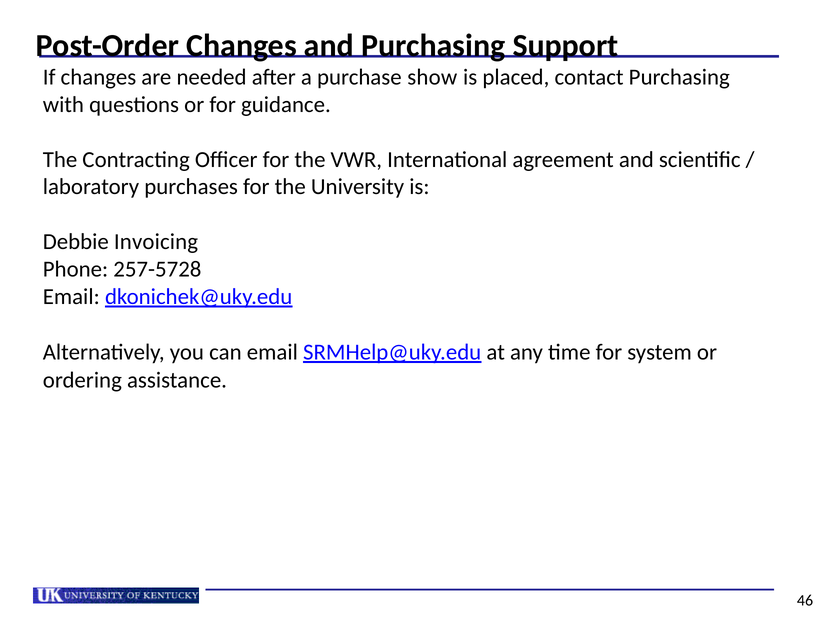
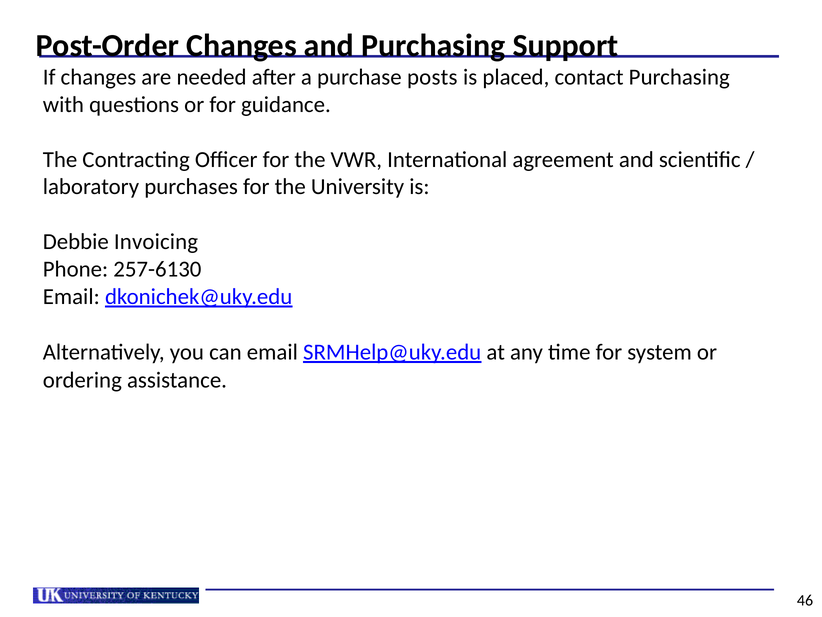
show: show -> posts
257-5728: 257-5728 -> 257-6130
